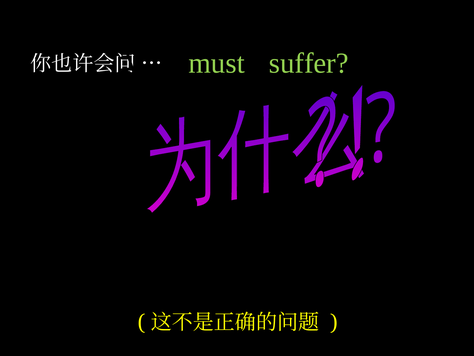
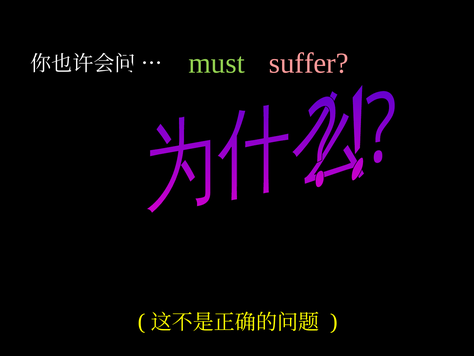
suffer colour: light green -> pink
